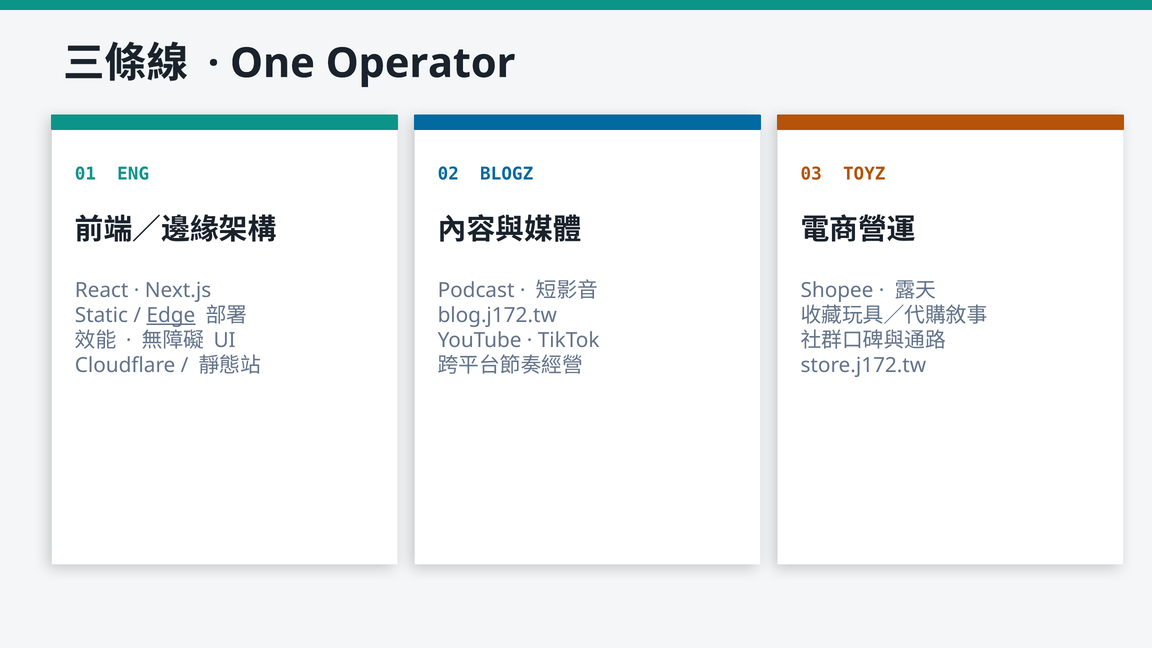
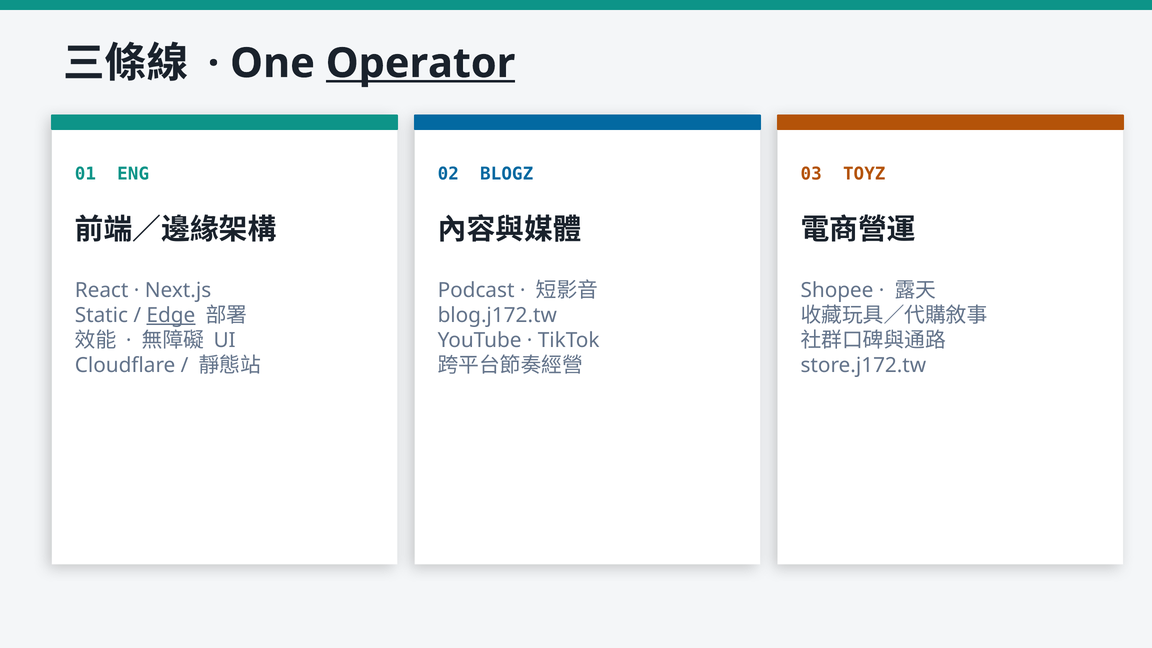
Operator underline: none -> present
